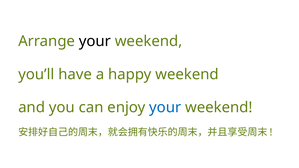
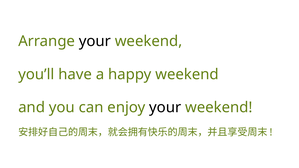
your at (165, 108) colour: blue -> black
